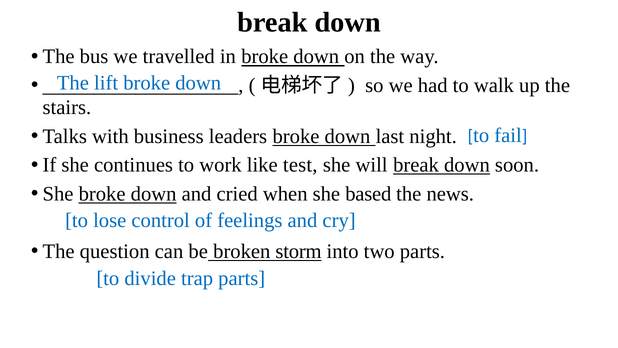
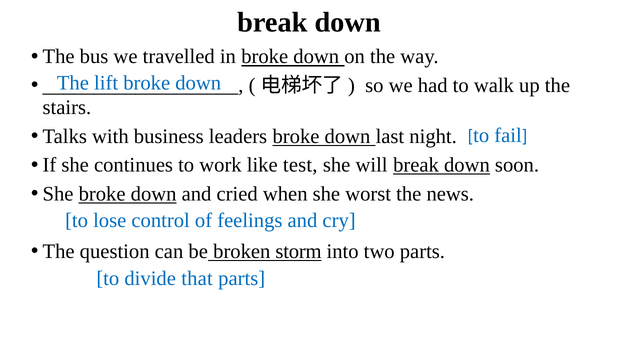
based: based -> worst
trap: trap -> that
